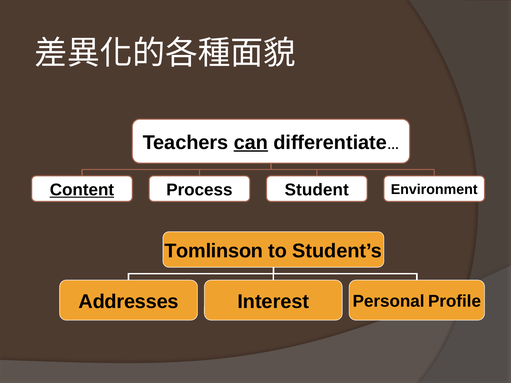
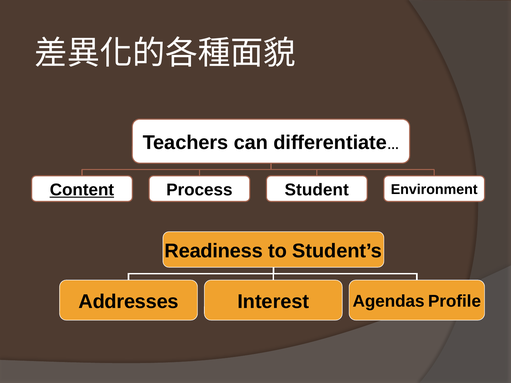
can underline: present -> none
Tomlinson: Tomlinson -> Readiness
Personal: Personal -> Agendas
